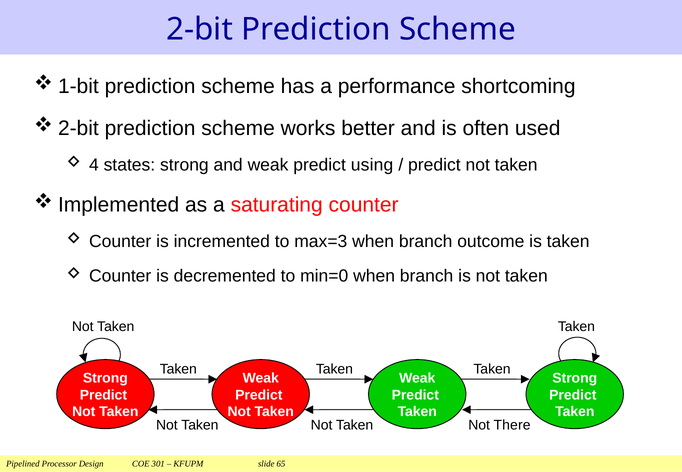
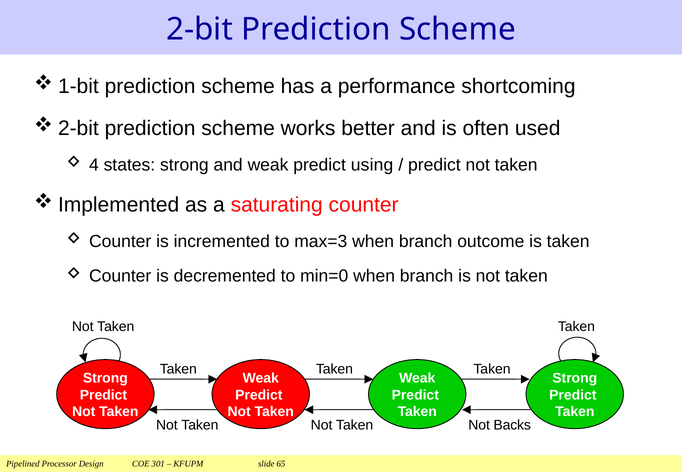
There: There -> Backs
